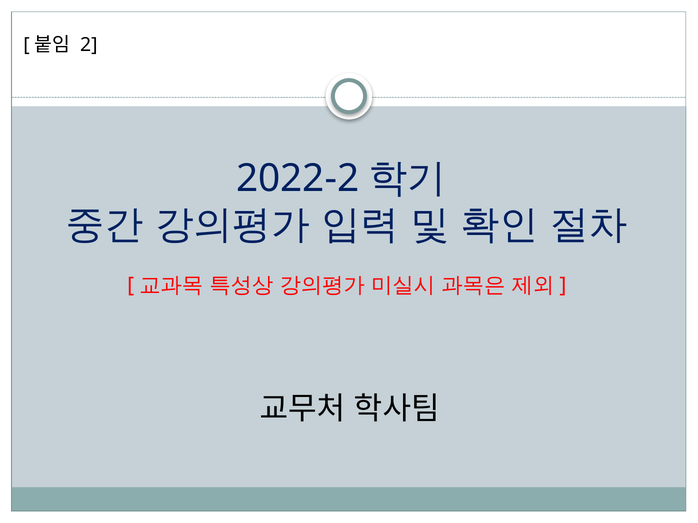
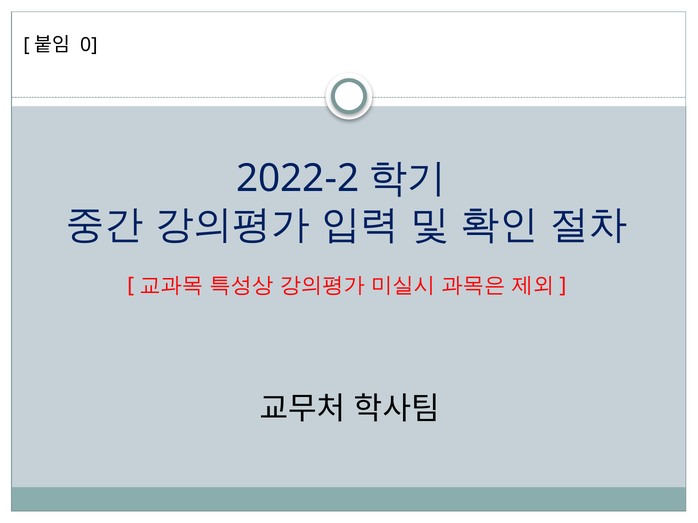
2: 2 -> 0
